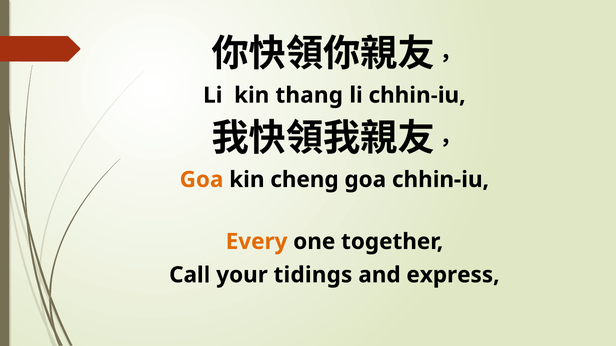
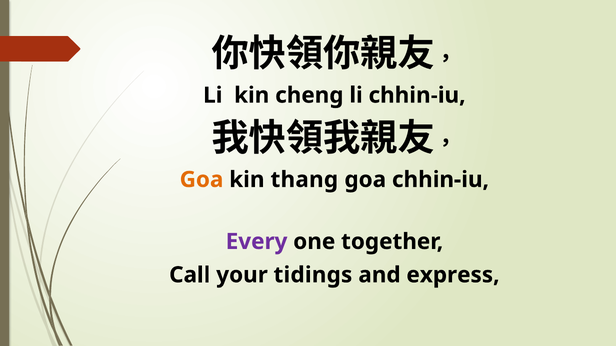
thang: thang -> cheng
cheng: cheng -> thang
Every colour: orange -> purple
